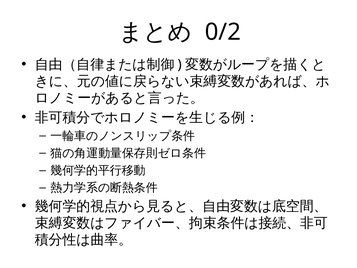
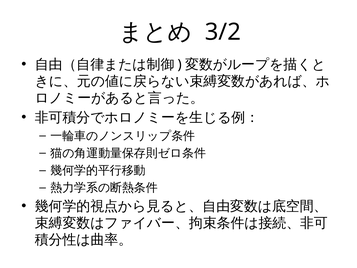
0/2: 0/2 -> 3/2
